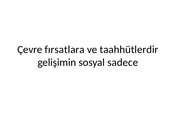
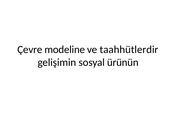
fırsatlara: fırsatlara -> modeline
sadece: sadece -> ürünün
